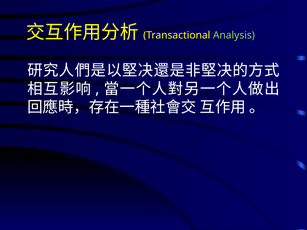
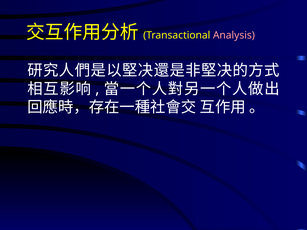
Analysis colour: light green -> pink
